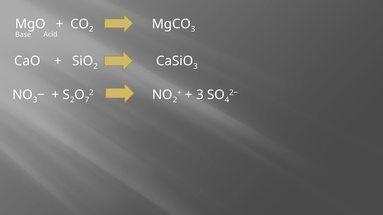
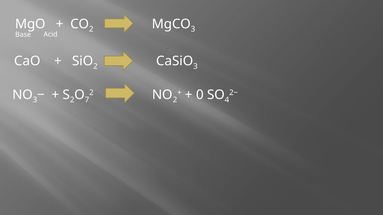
3 at (200, 95): 3 -> 0
